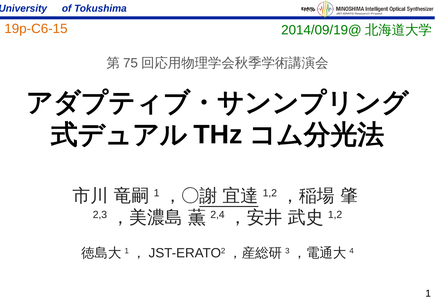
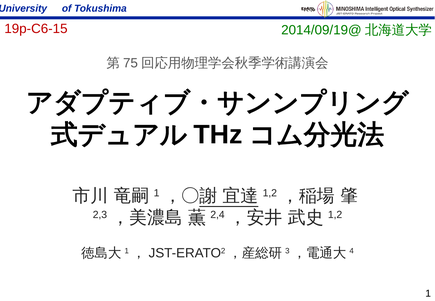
19p-C6-15 colour: orange -> red
